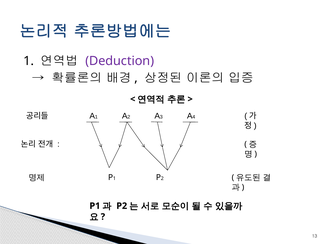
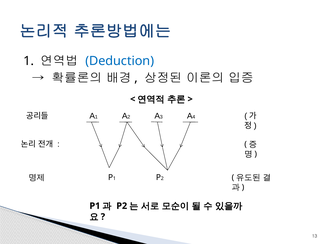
Deduction colour: purple -> blue
